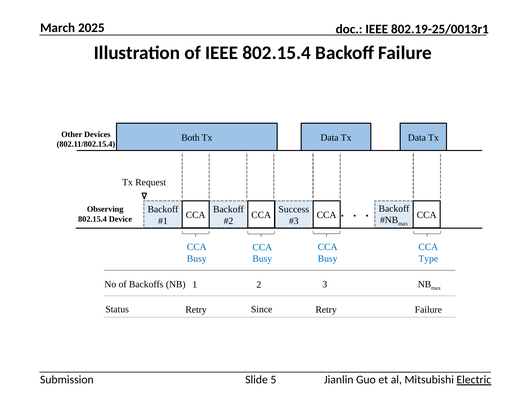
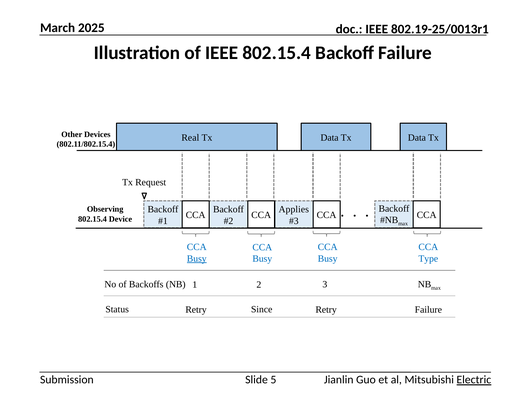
Both: Both -> Real
Success: Success -> Applies
Busy at (197, 259) underline: none -> present
